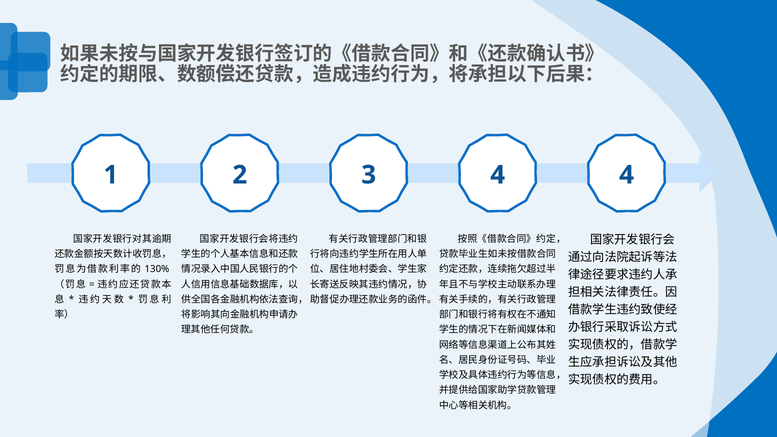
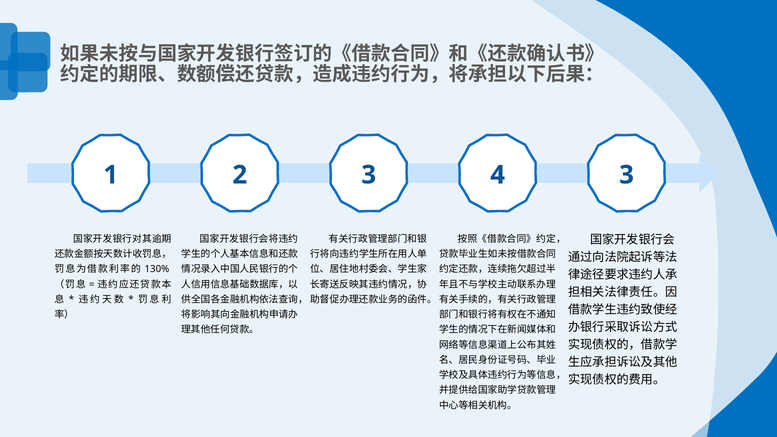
4 4: 4 -> 3
